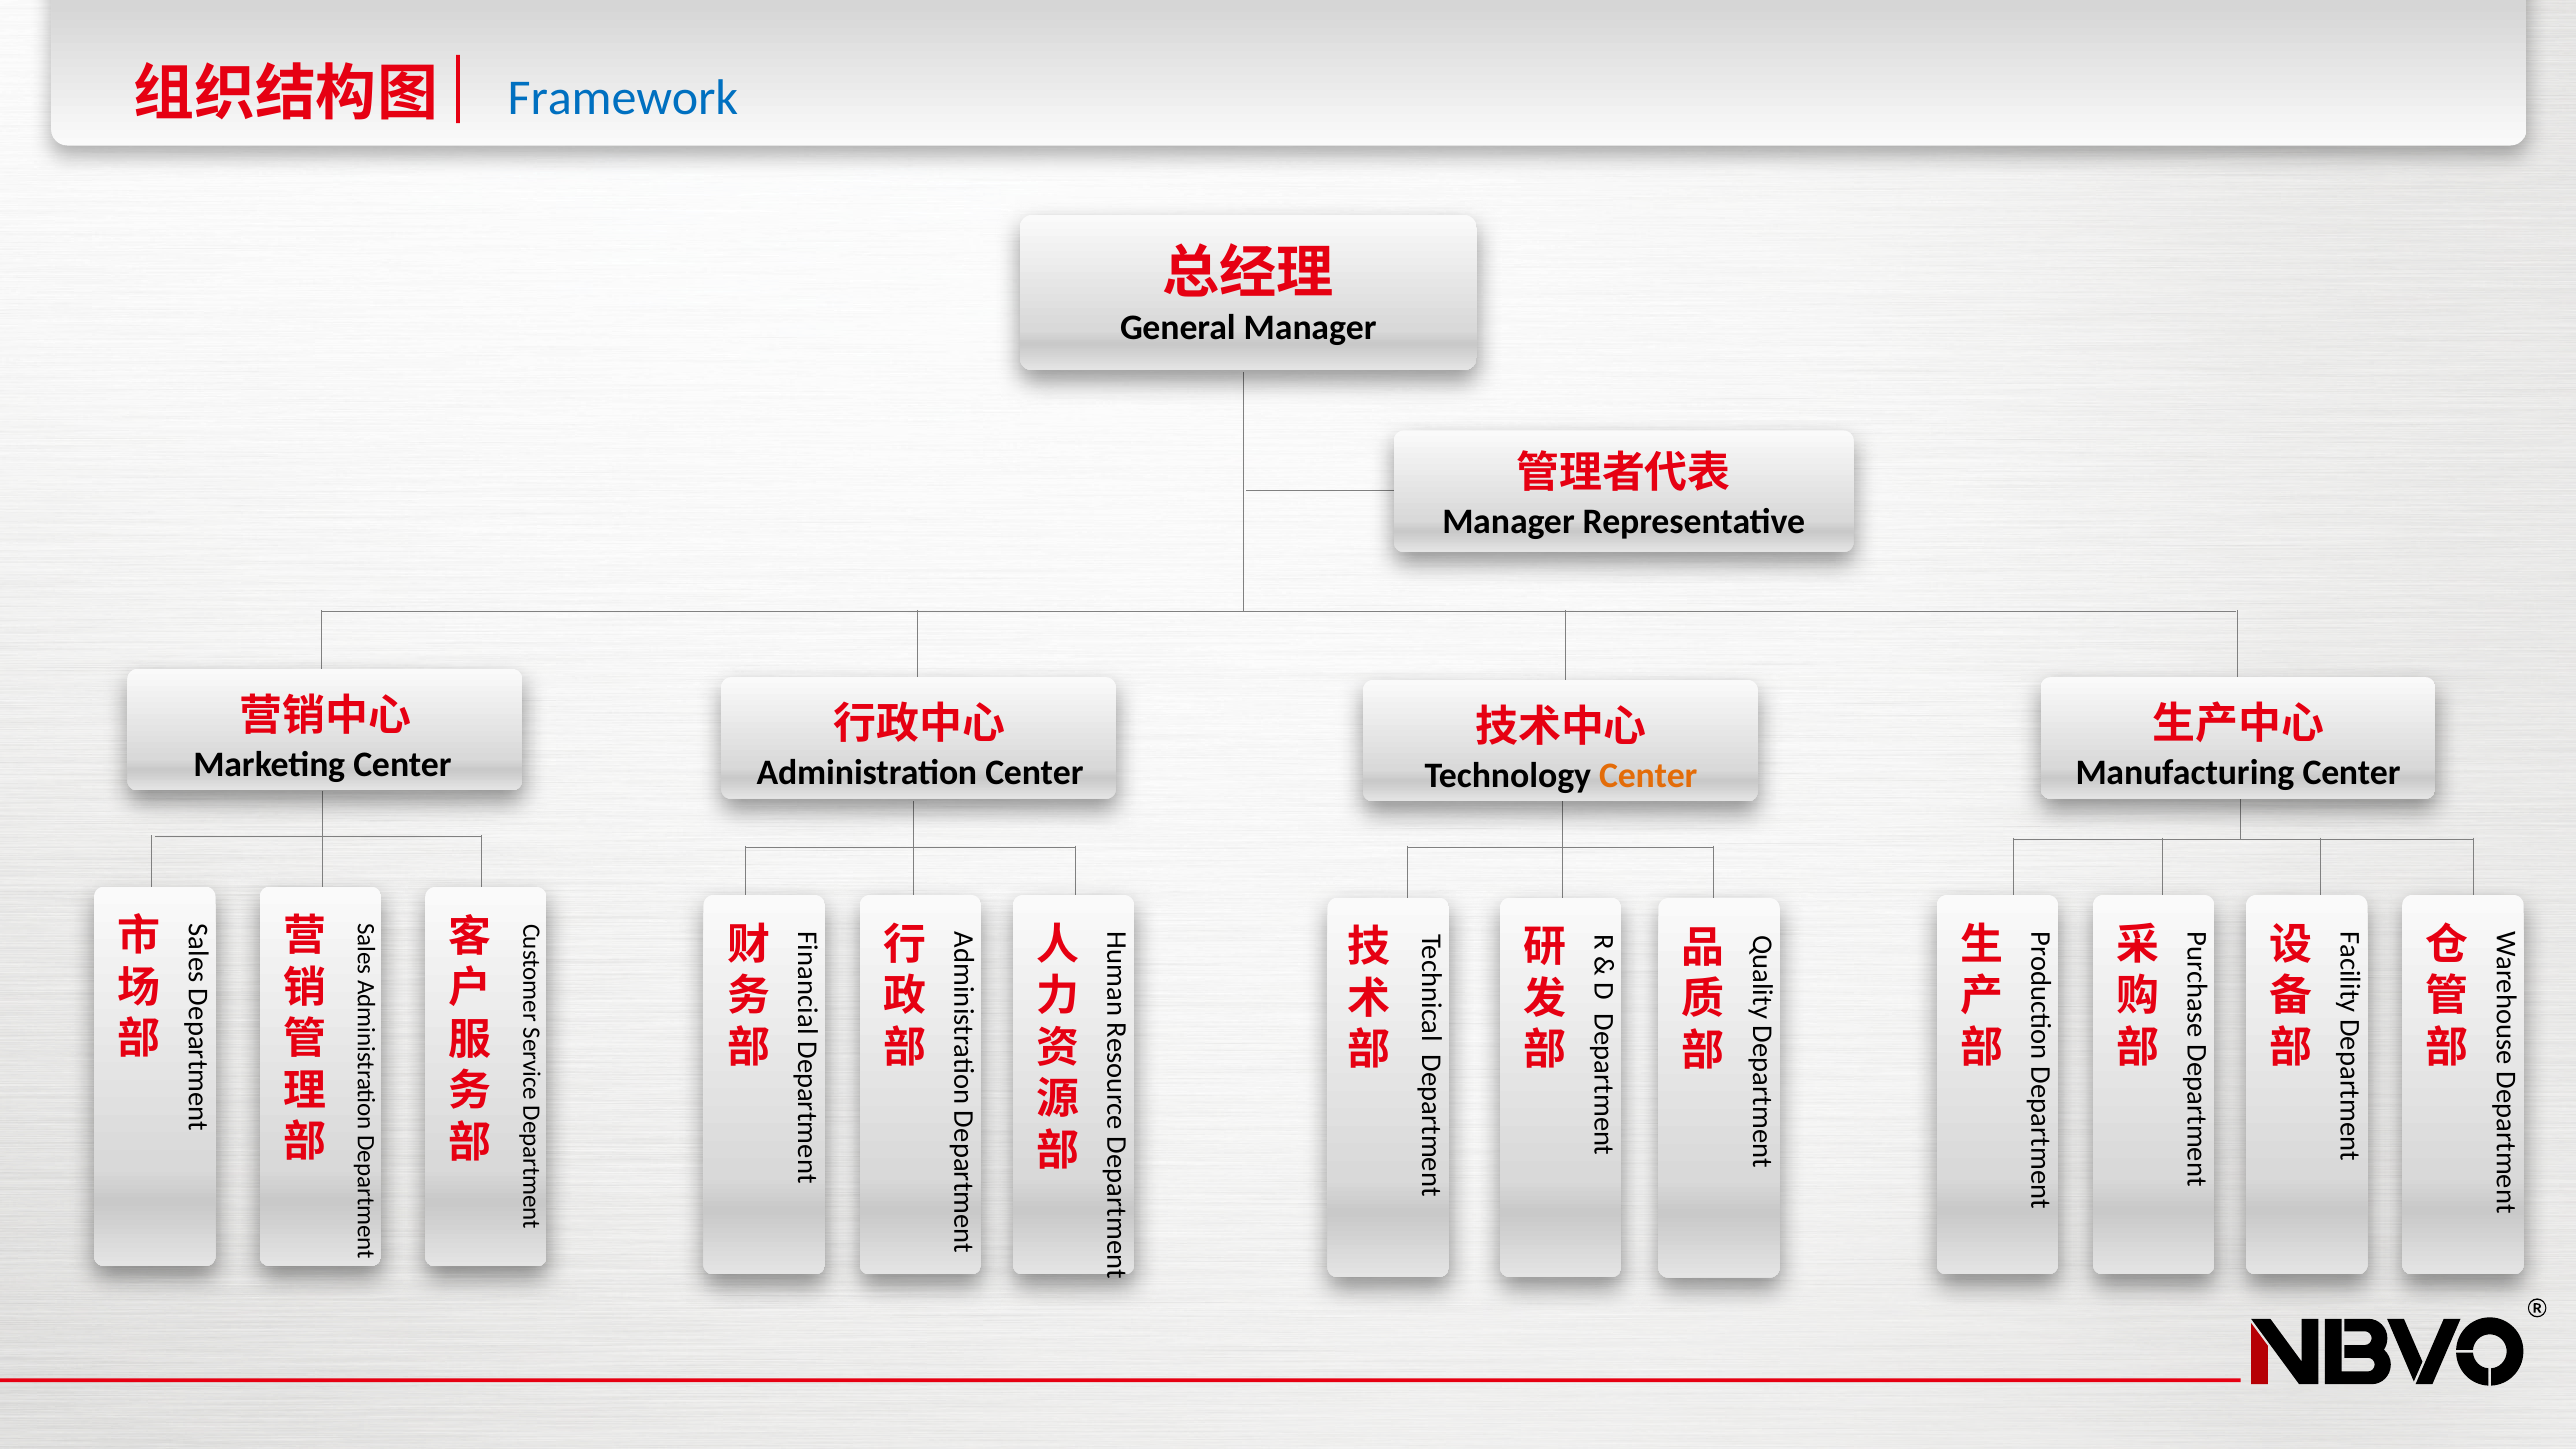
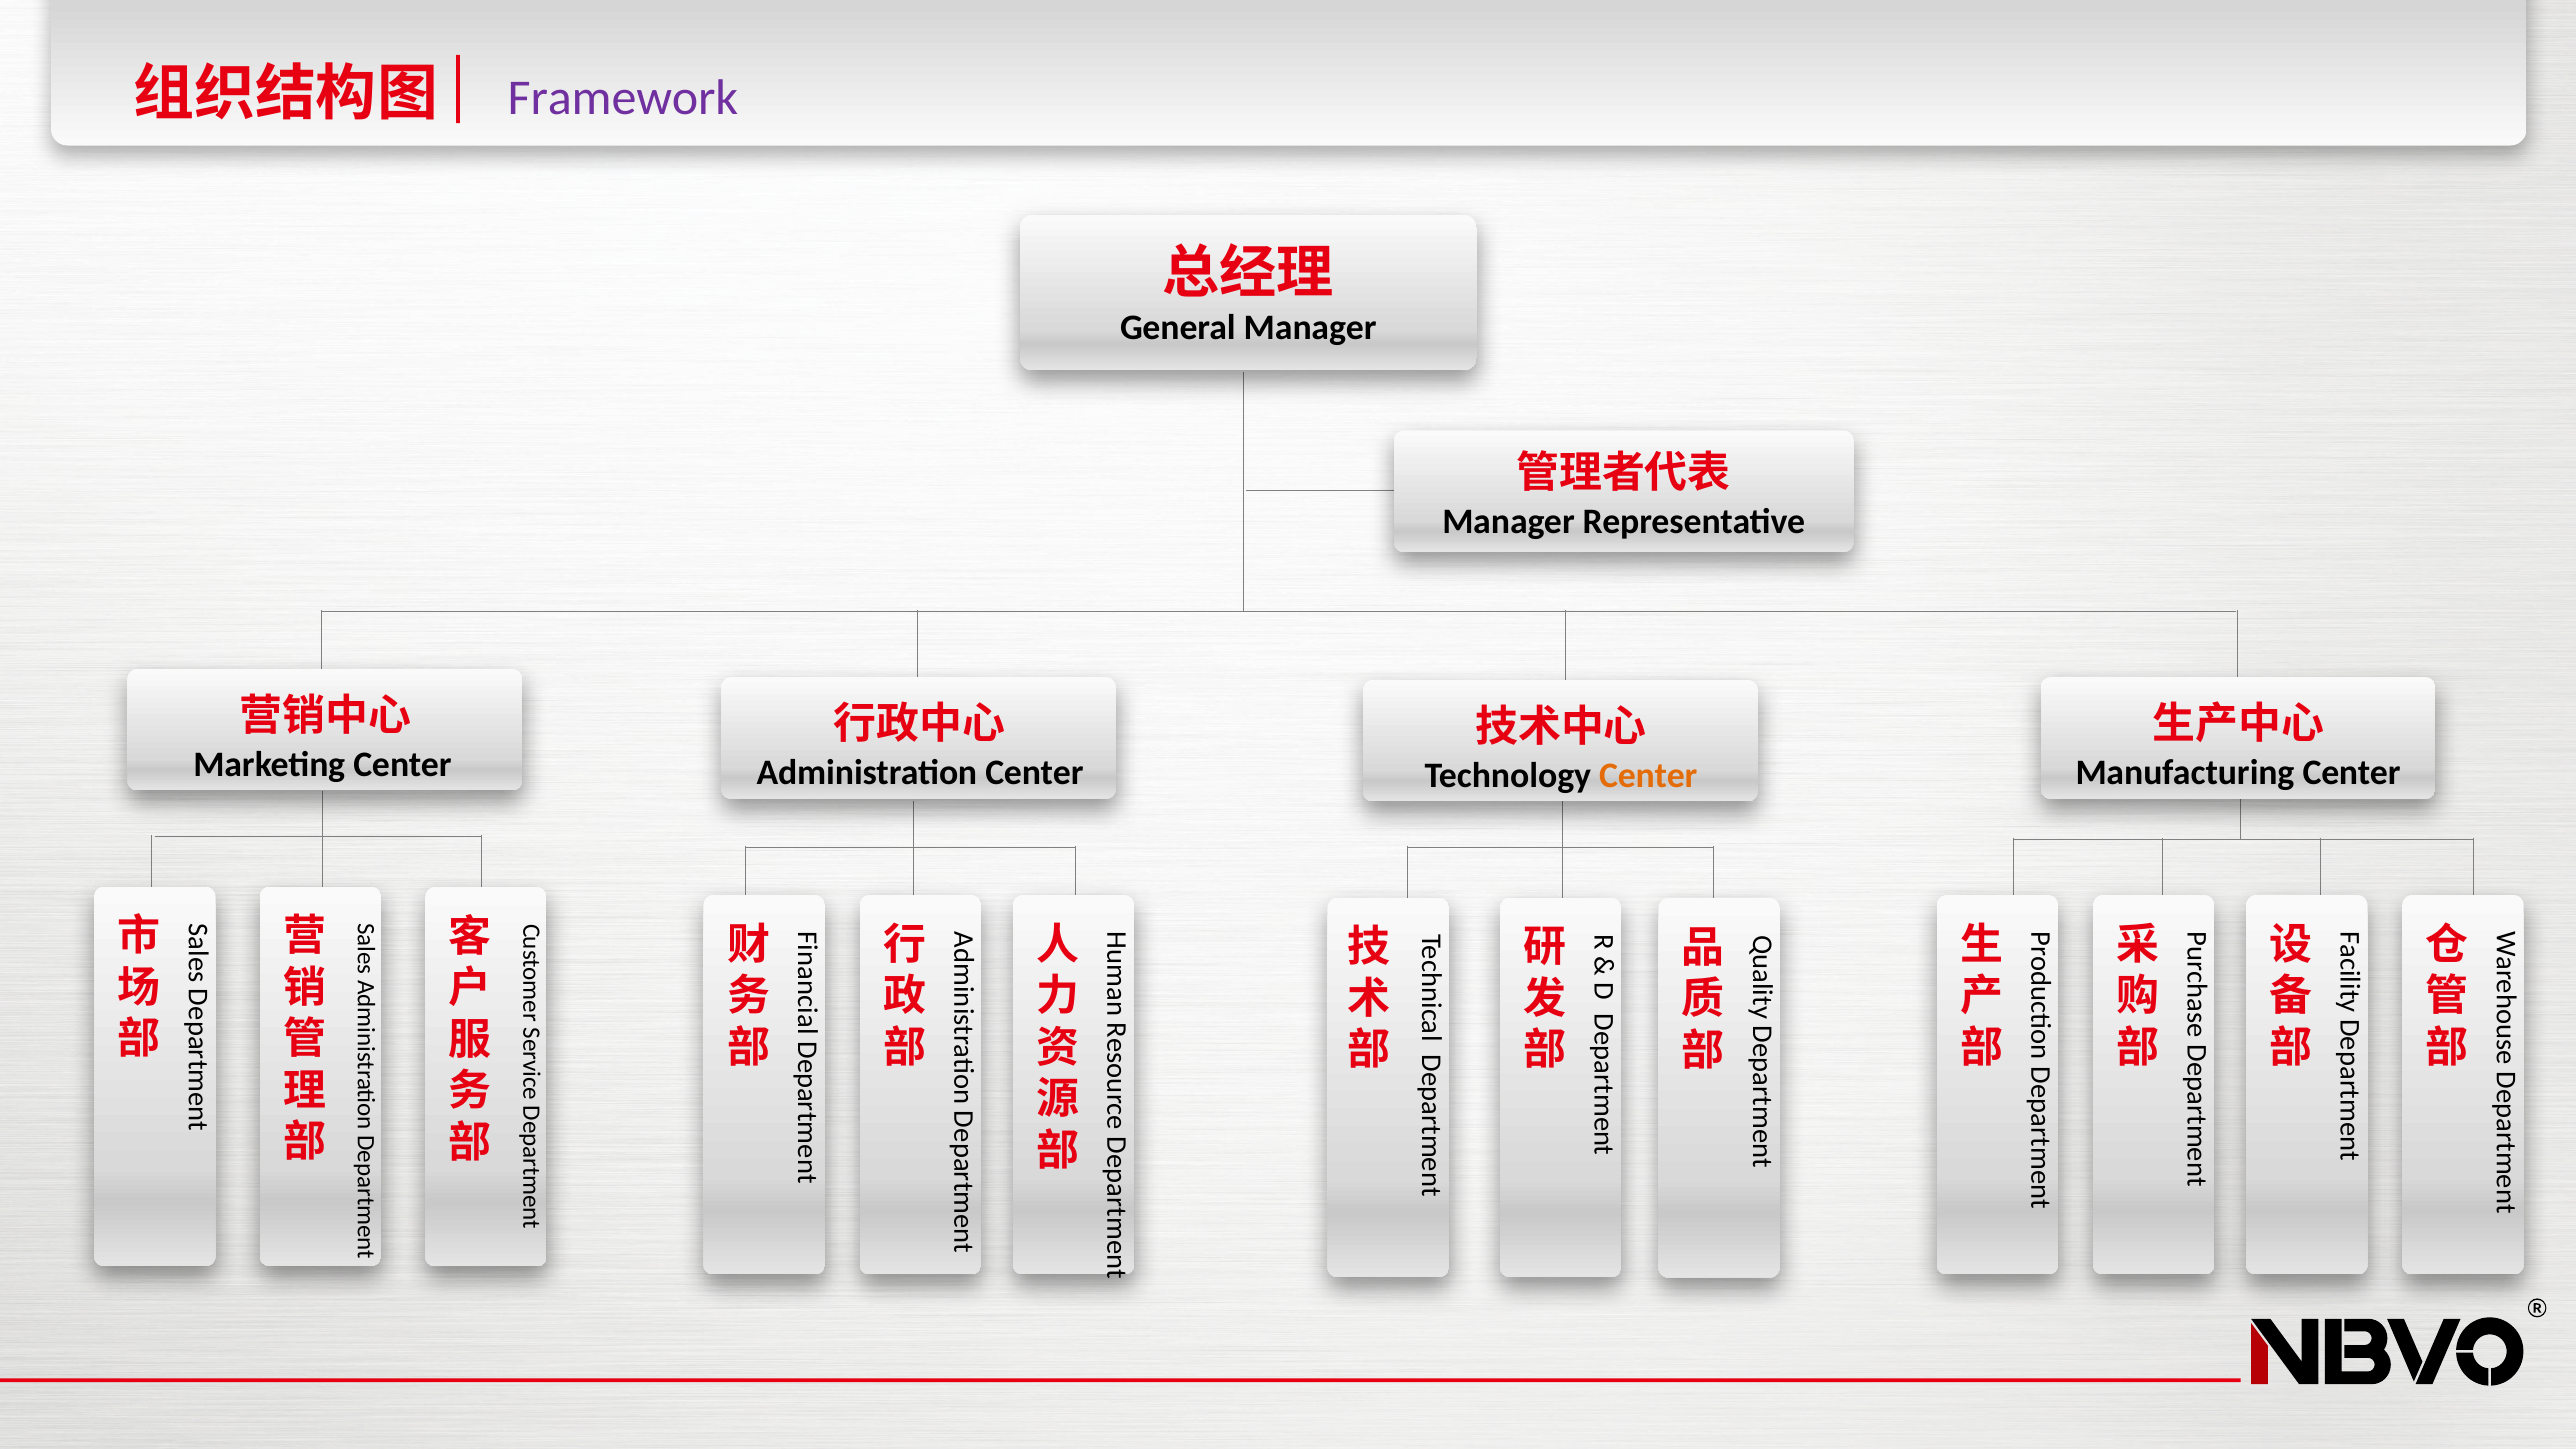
Framework colour: blue -> purple
